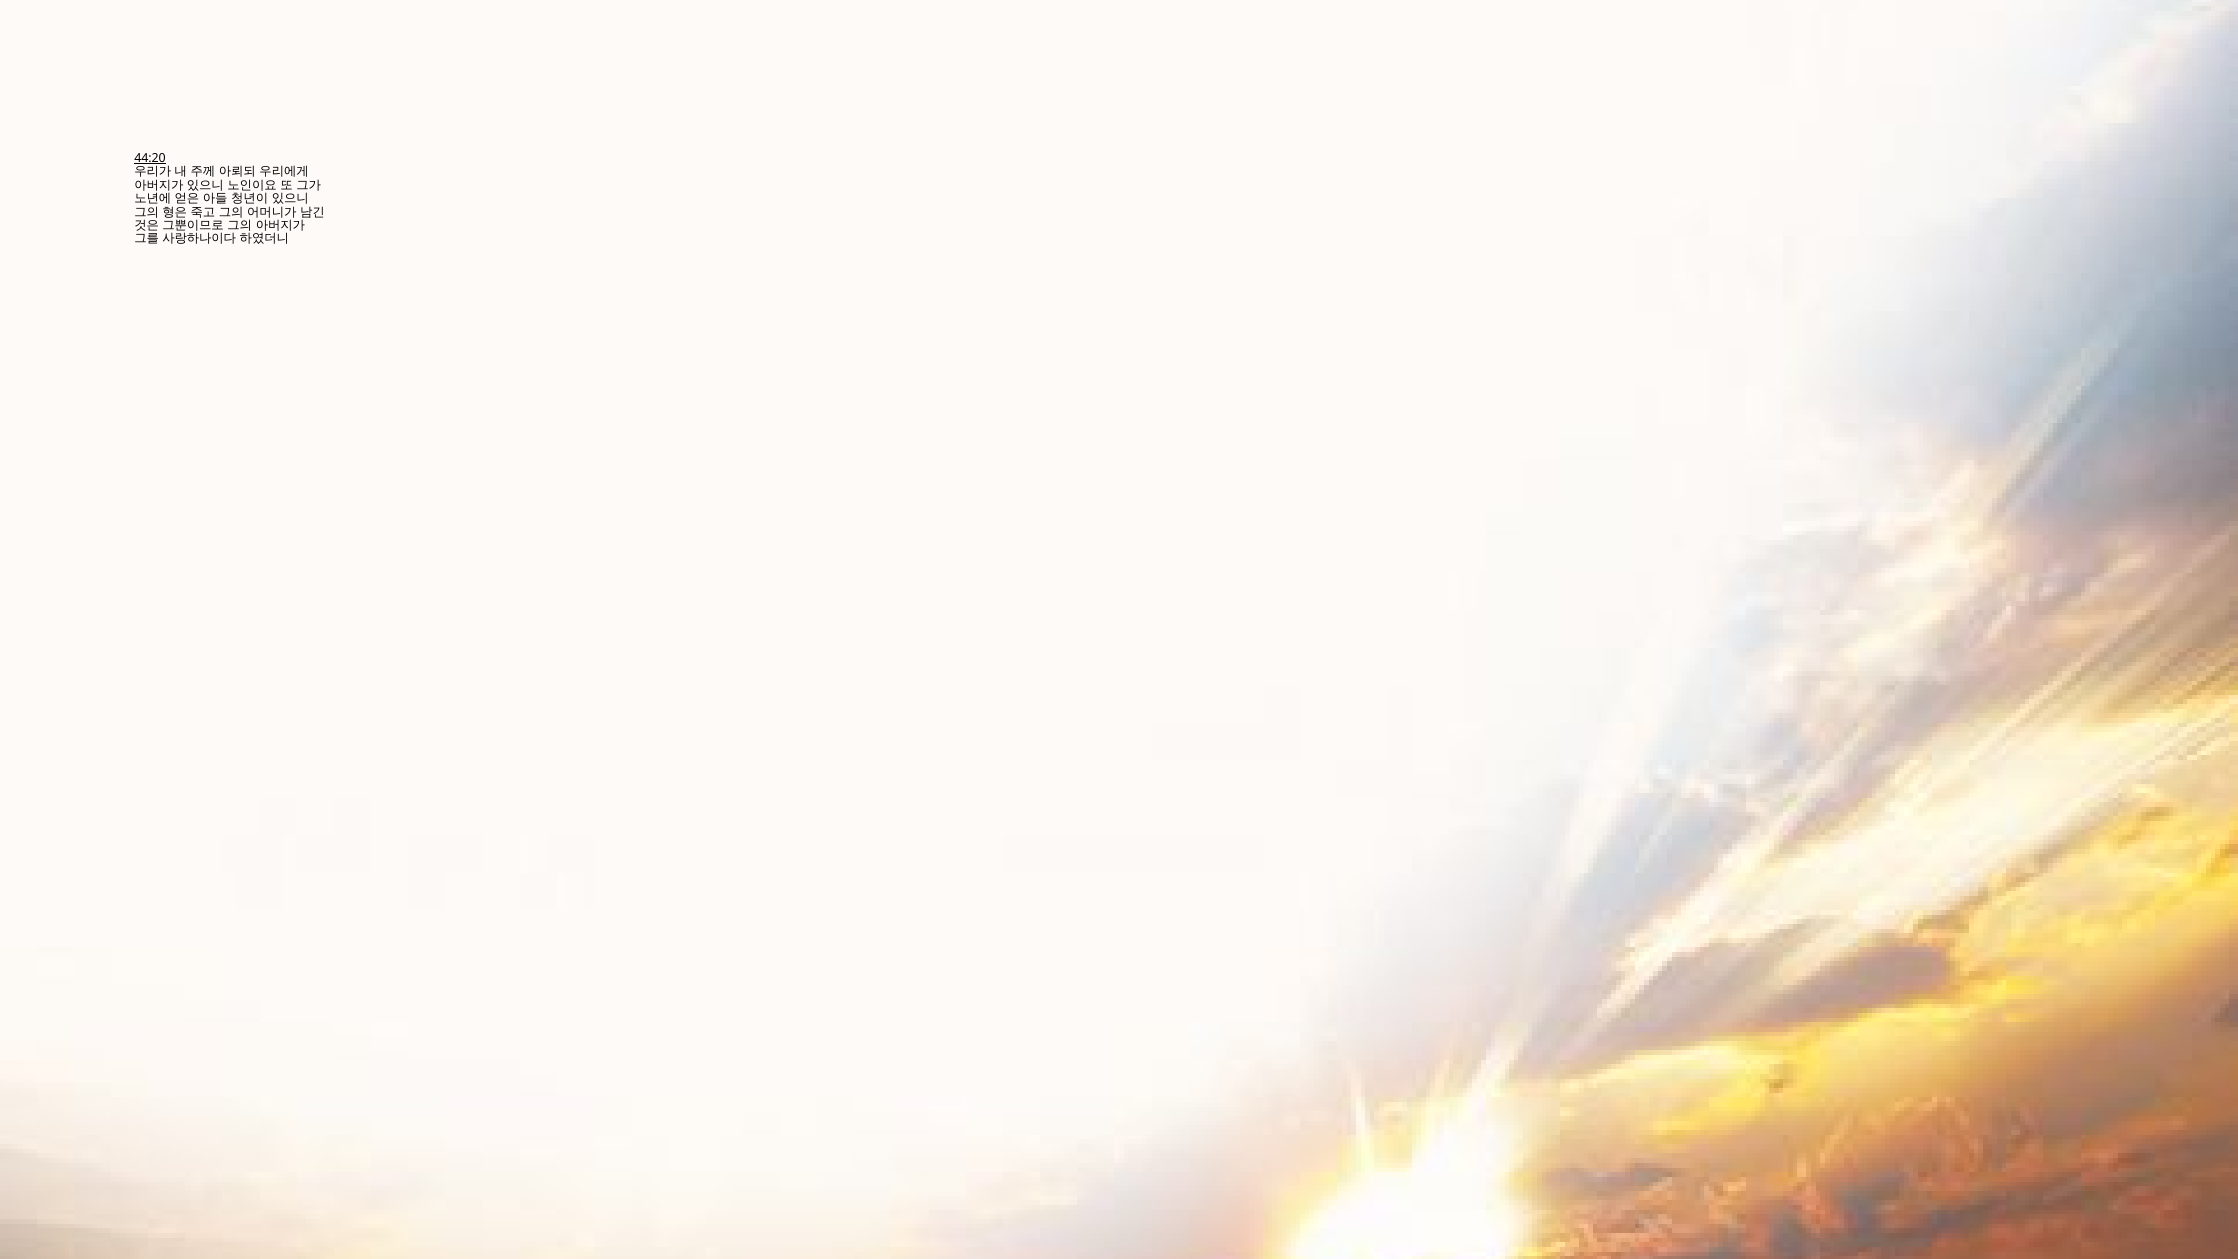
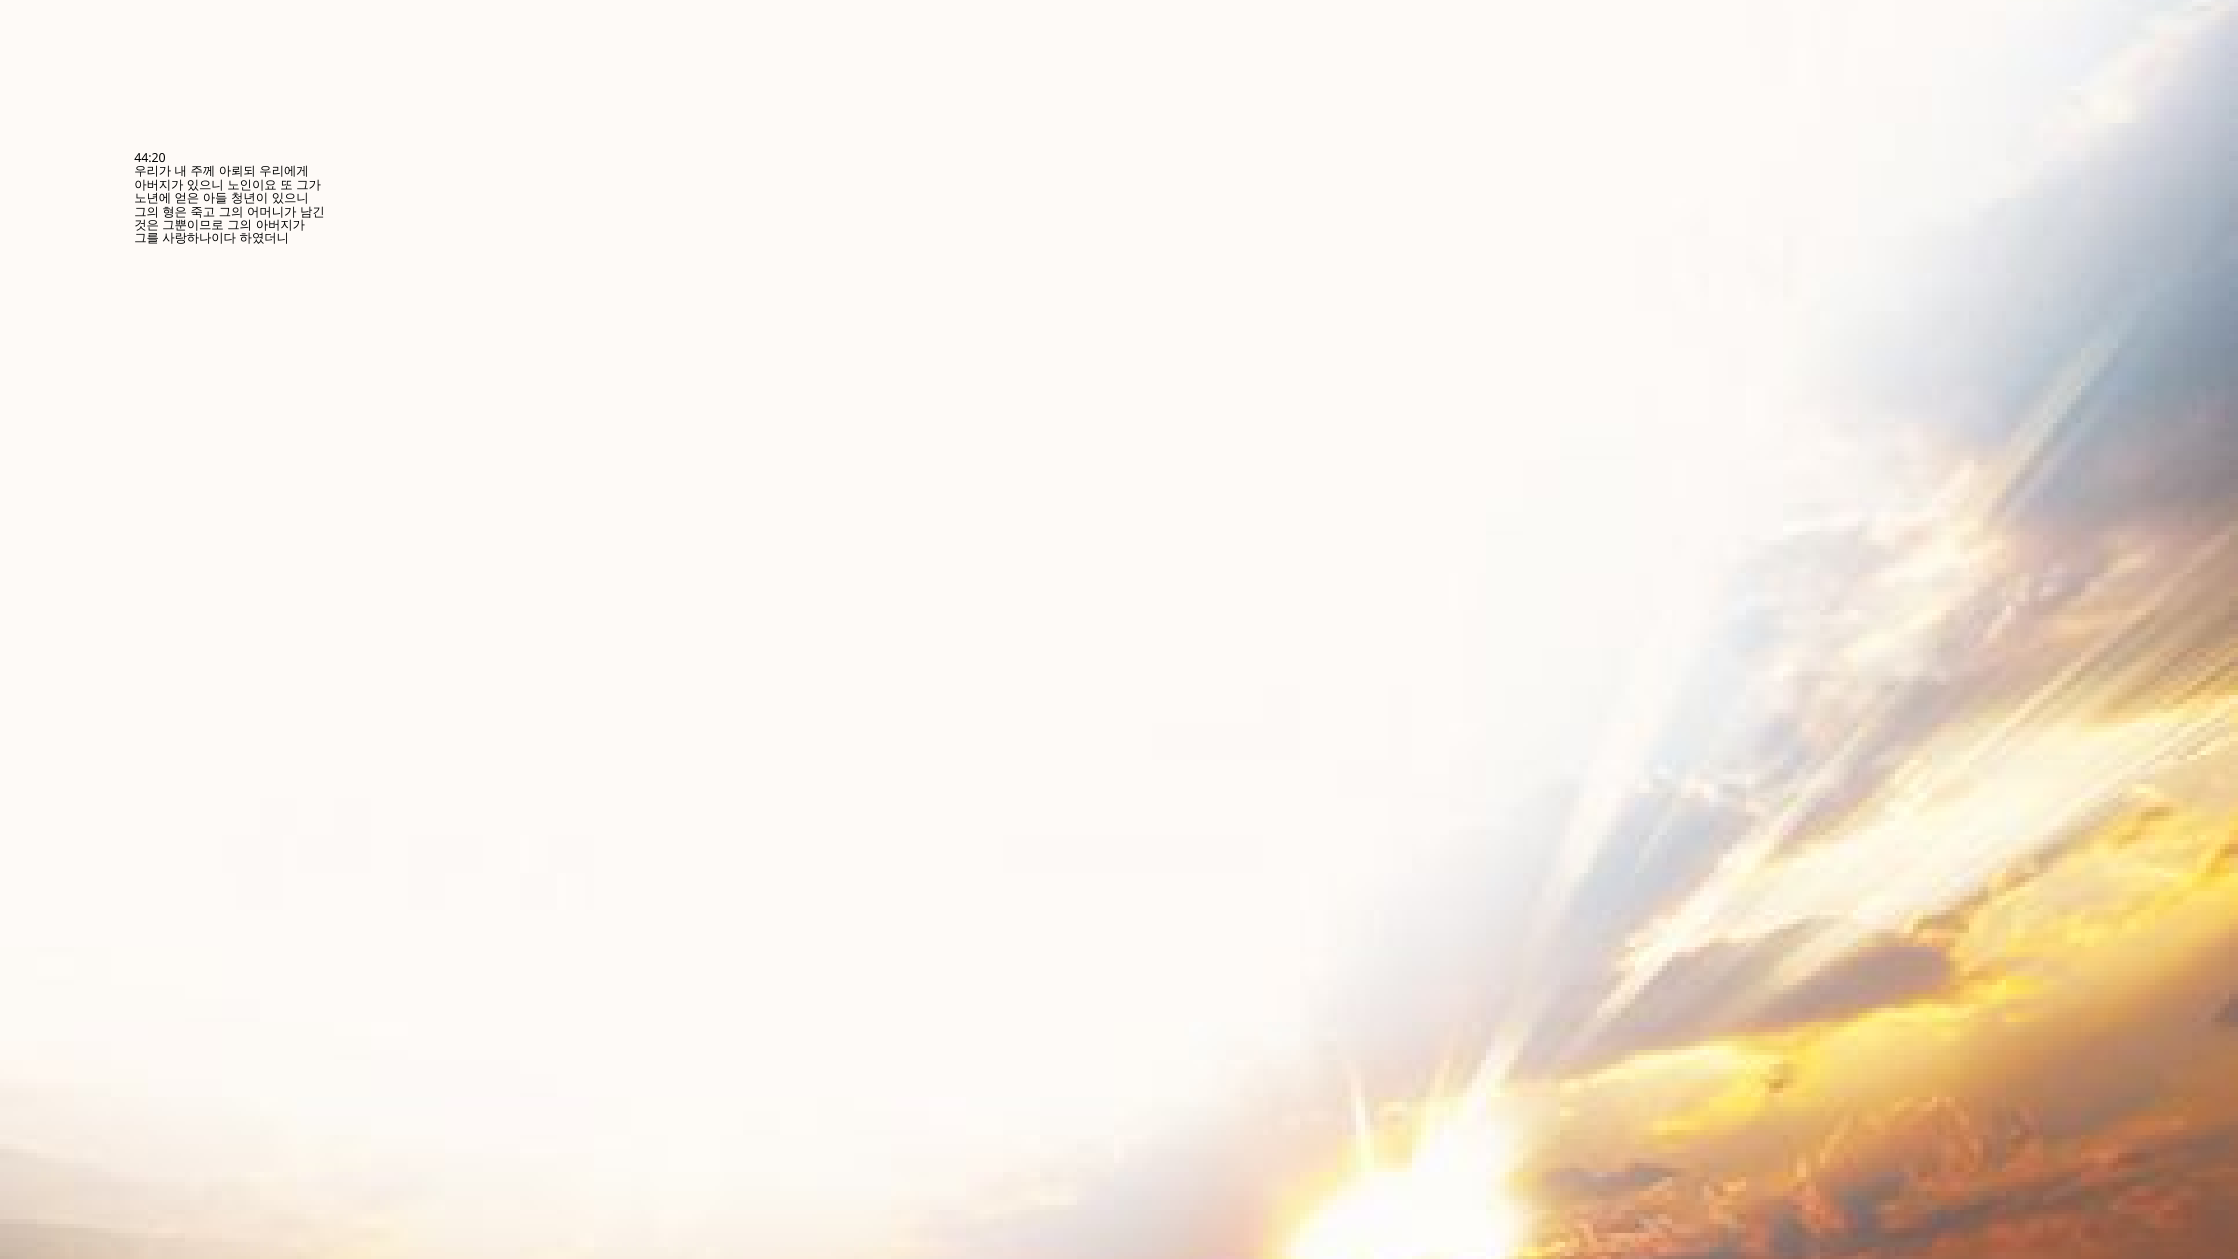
44:20 underline: present -> none
